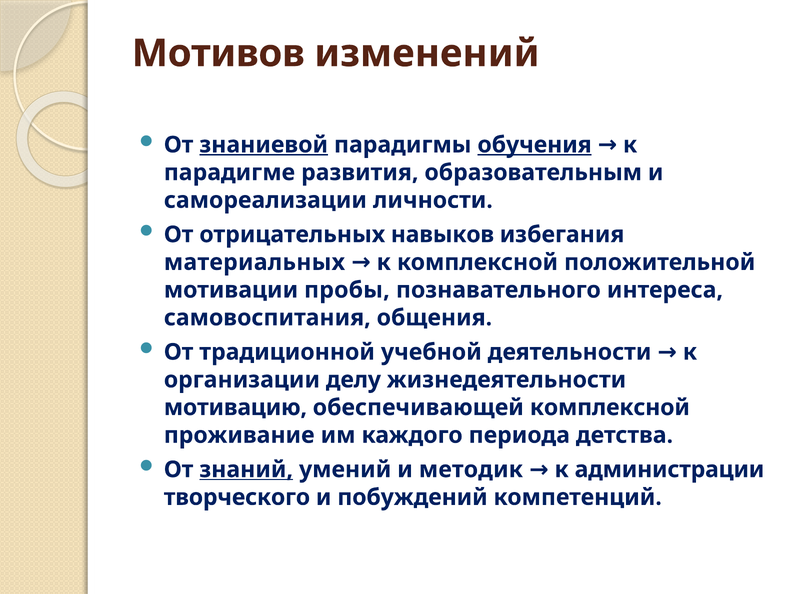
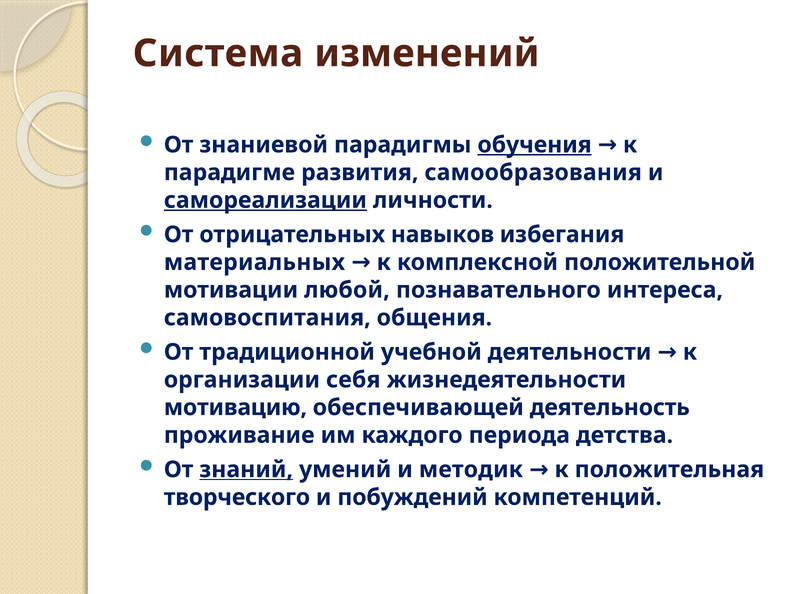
Мотивов: Мотивов -> Система
знаниевой underline: present -> none
образовательным: образовательным -> самообразования
самореализации underline: none -> present
пробы: пробы -> любой
делу: делу -> себя
обеспечивающей комплексной: комплексной -> деятельность
администрации: администрации -> положительная
